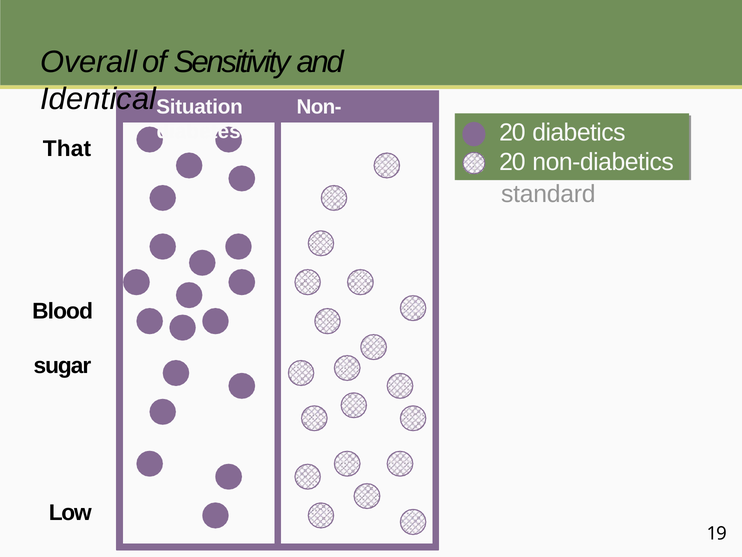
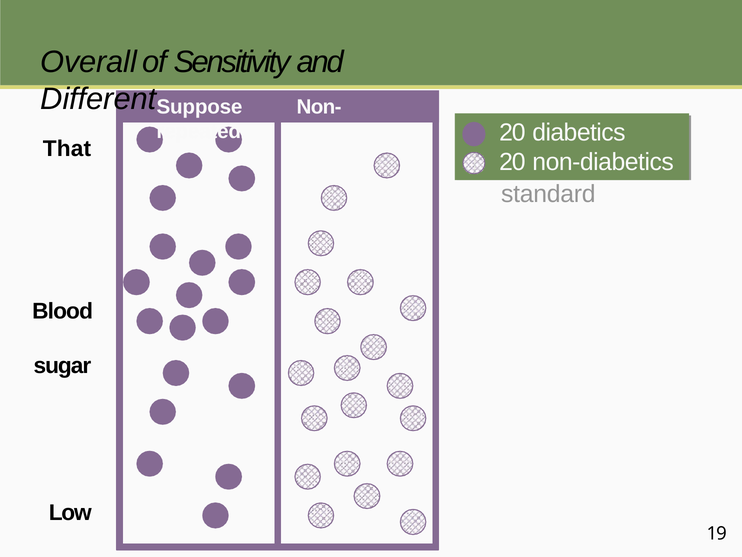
Identical: Identical -> Different
Situation: Situation -> Suppose
diabetes: diabetes -> repeated
